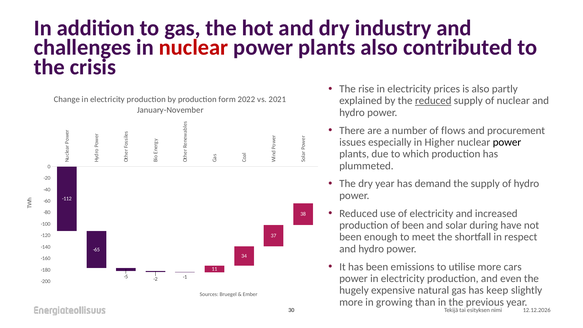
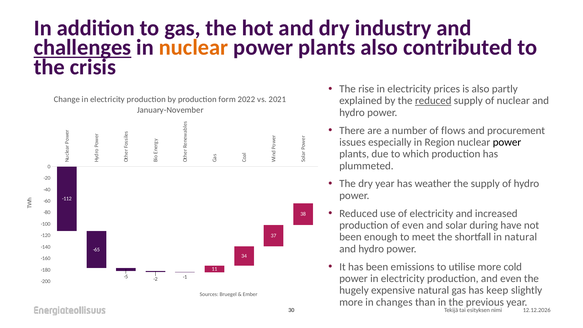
challenges underline: none -> present
nuclear at (194, 48) colour: red -> orange
Higher: Higher -> Region
demand: demand -> weather
of been: been -> even
in respect: respect -> natural
cars: cars -> cold
growing: growing -> changes
